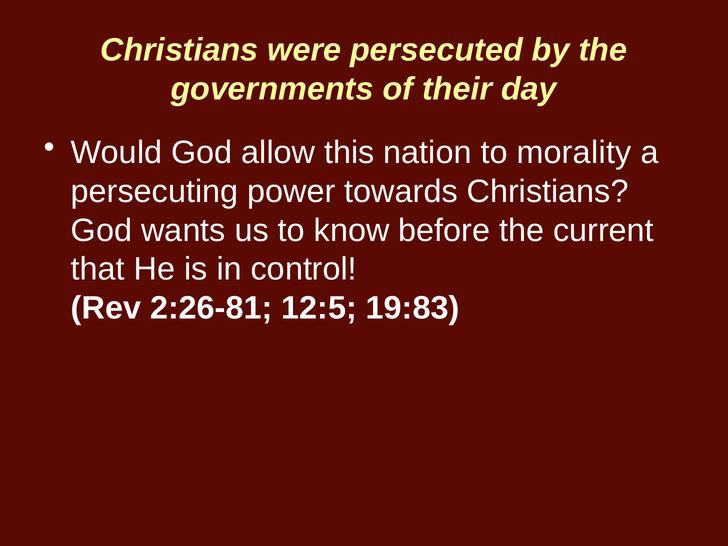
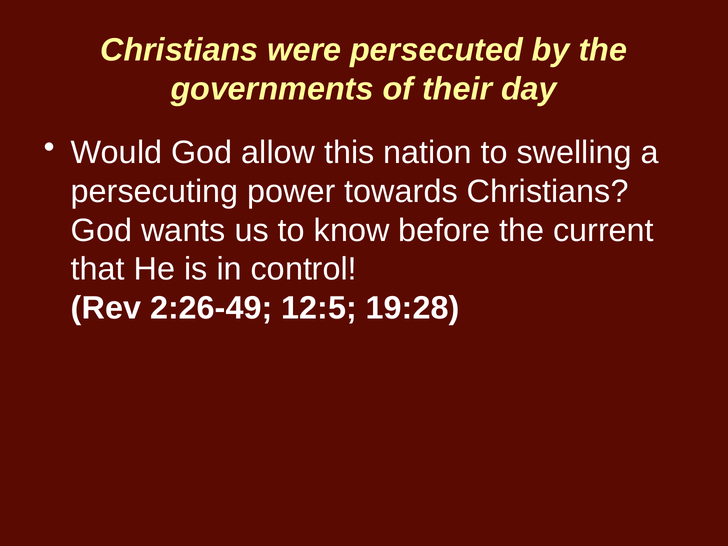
morality: morality -> swelling
2:26-81: 2:26-81 -> 2:26-49
19:83: 19:83 -> 19:28
